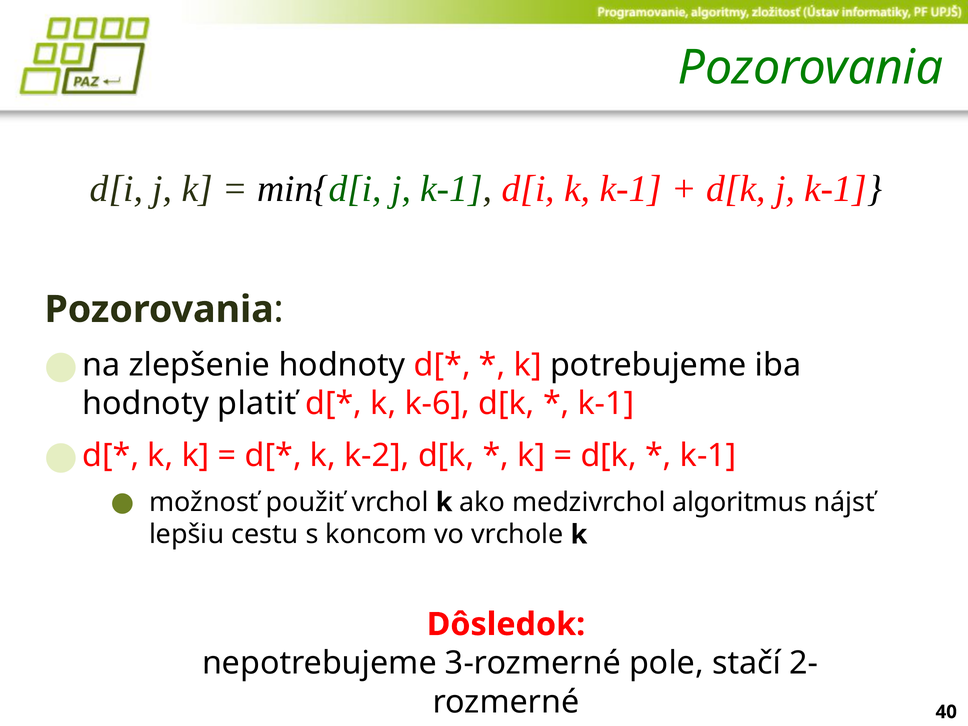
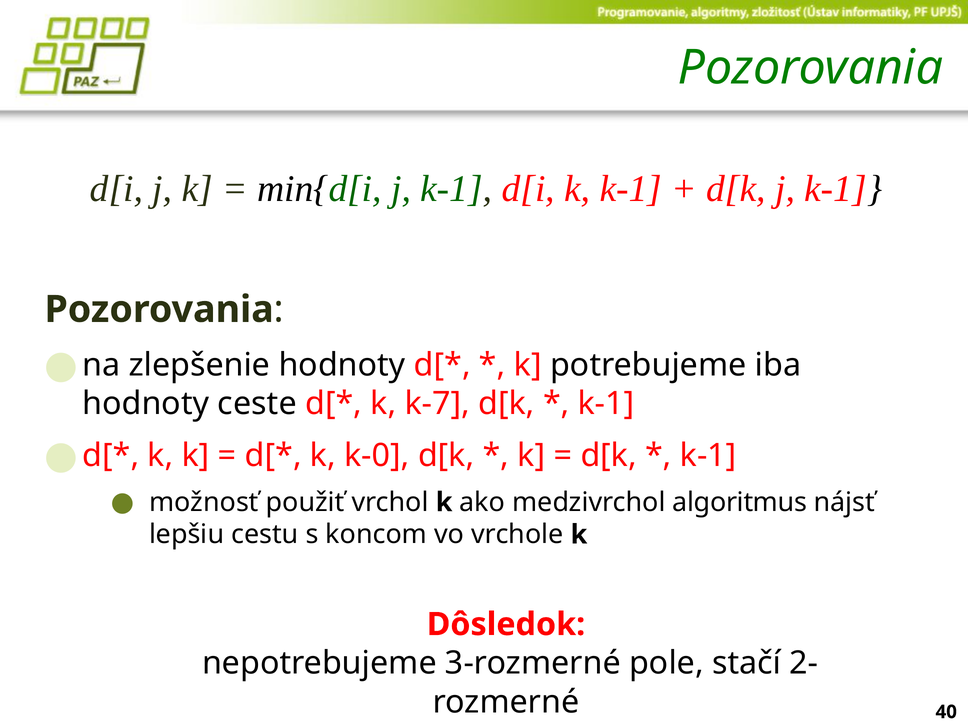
platiť: platiť -> ceste
k-6: k-6 -> k-7
k-2: k-2 -> k-0
